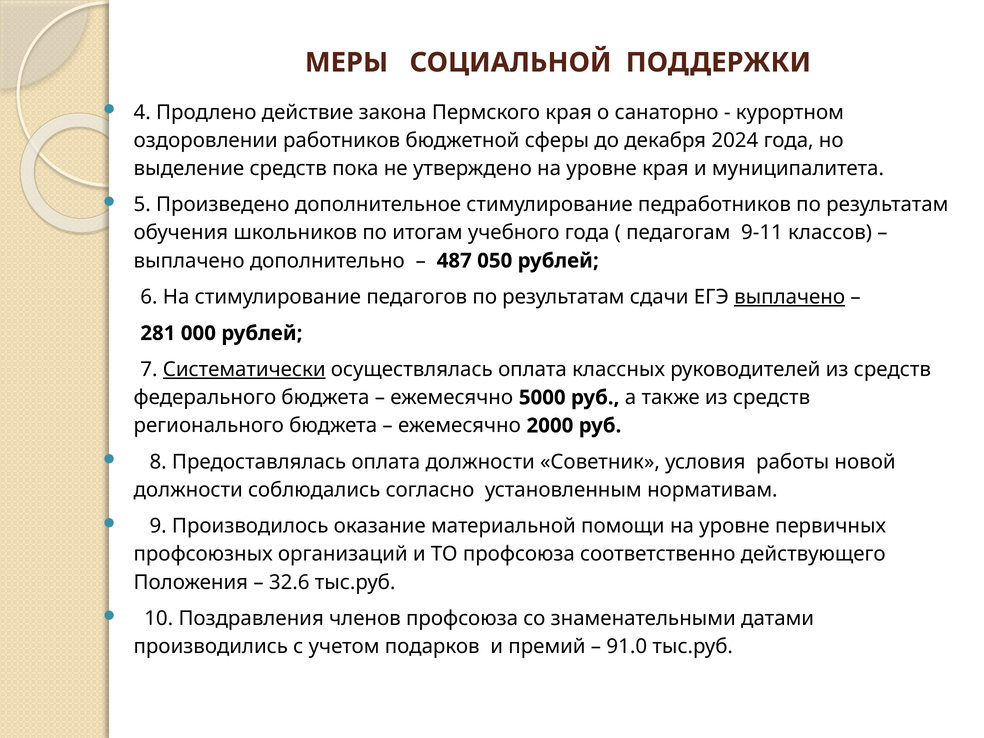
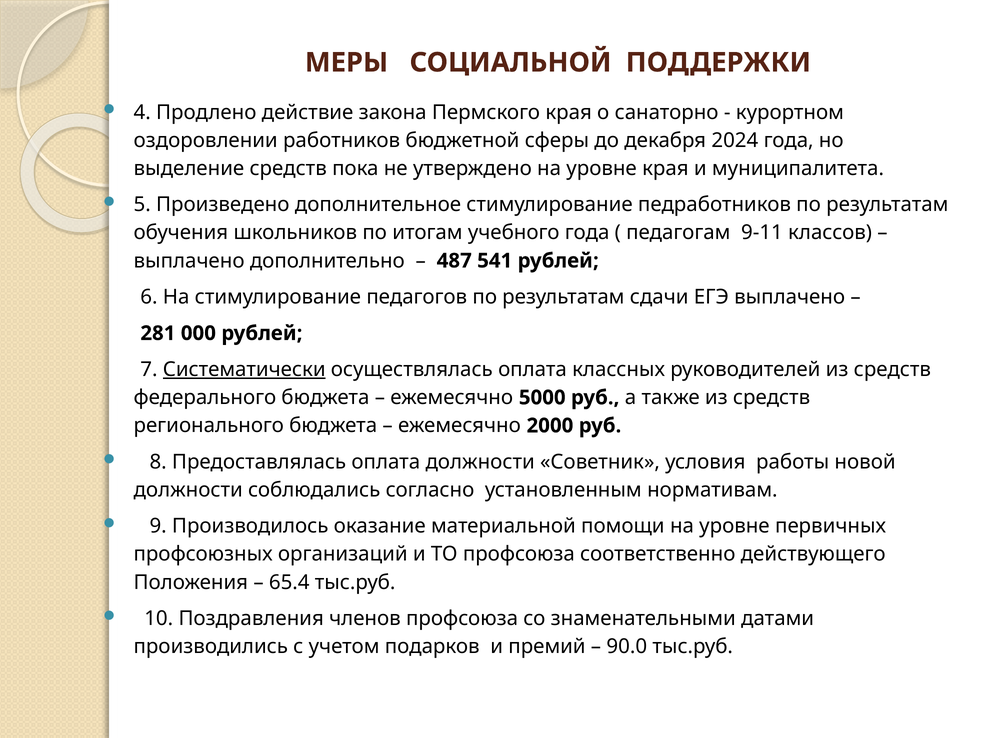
050: 050 -> 541
выплачено at (790, 297) underline: present -> none
32.6: 32.6 -> 65.4
91.0: 91.0 -> 90.0
